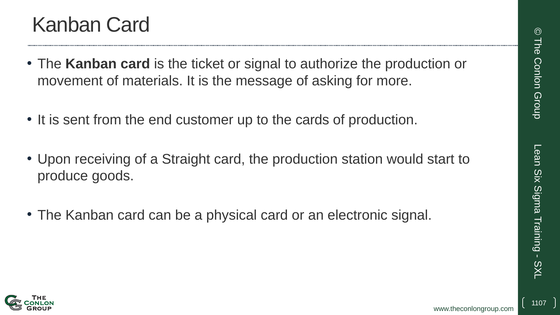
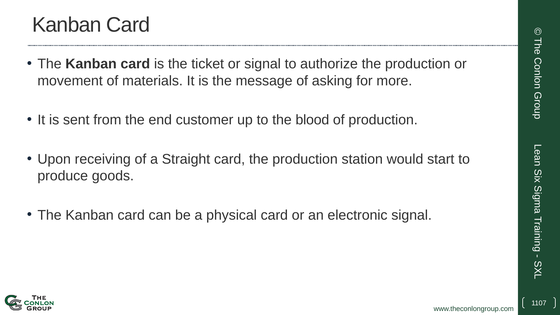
cards: cards -> blood
